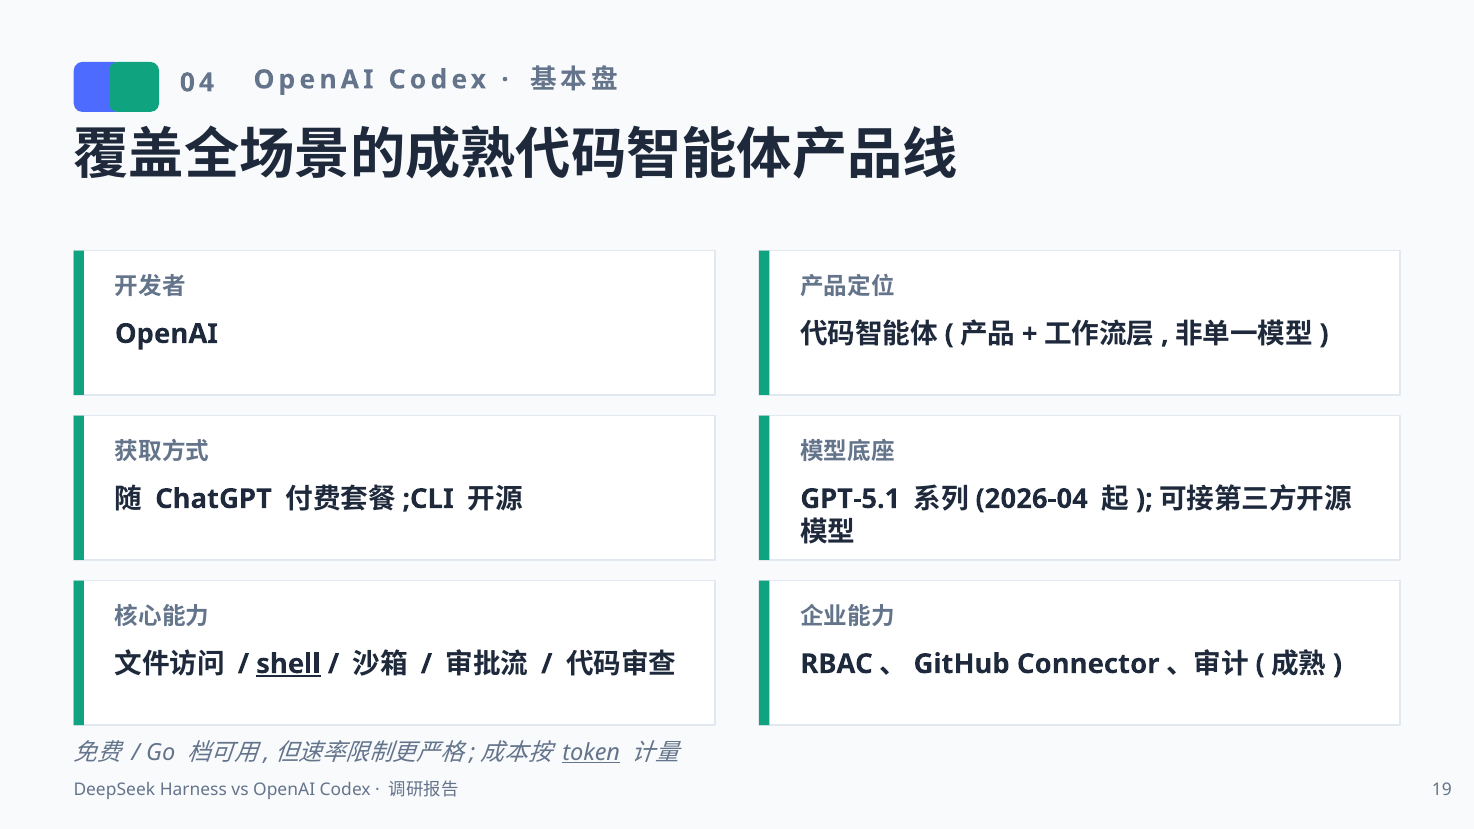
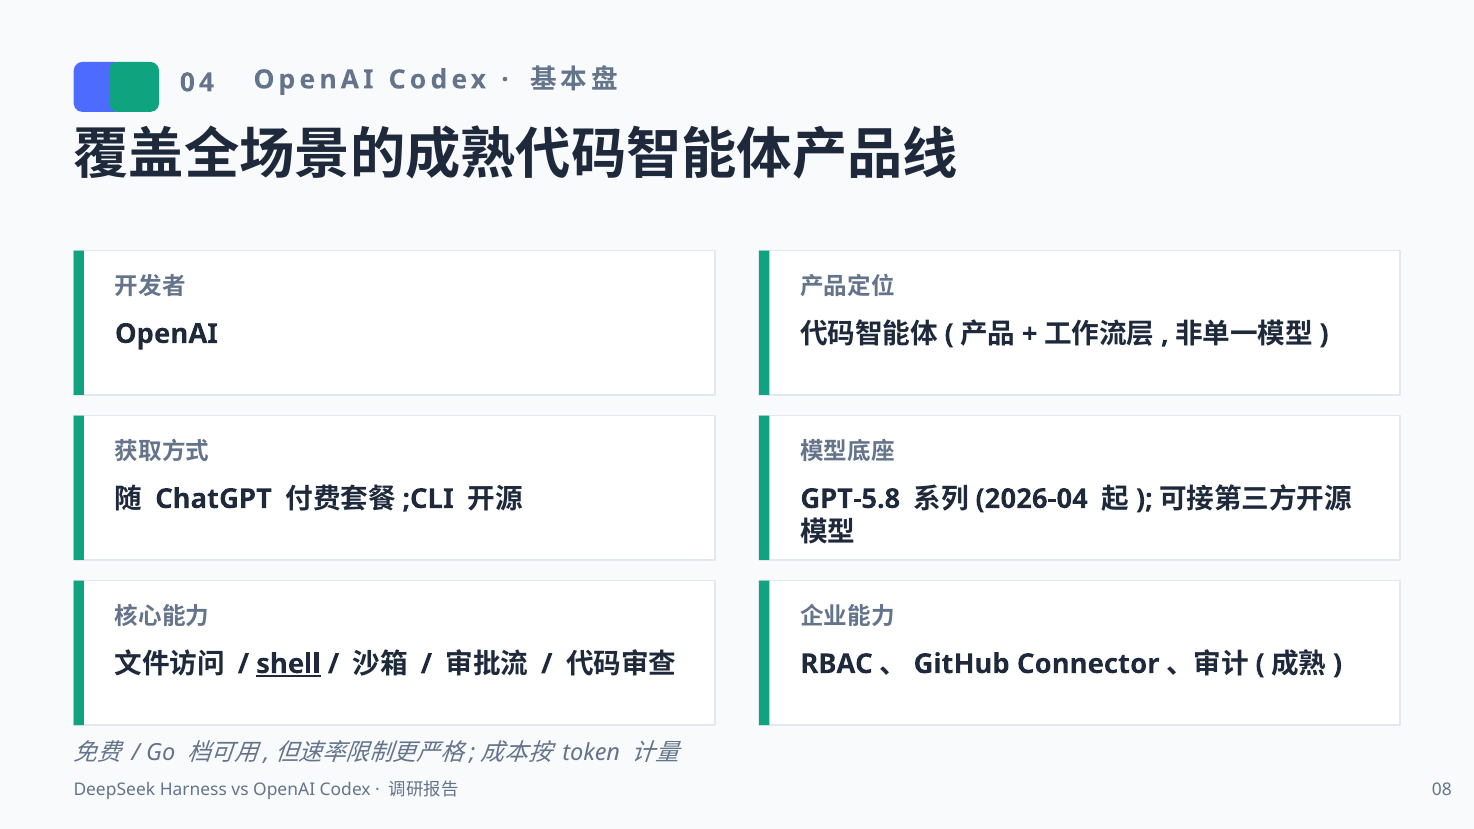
GPT-5.1: GPT-5.1 -> GPT-5.8
token underline: present -> none
19: 19 -> 08
